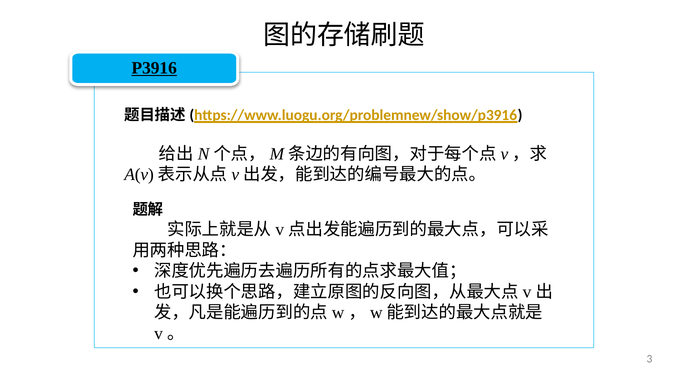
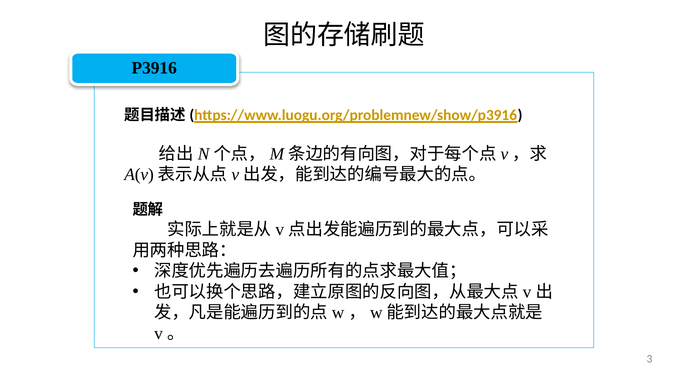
P3916 underline: present -> none
